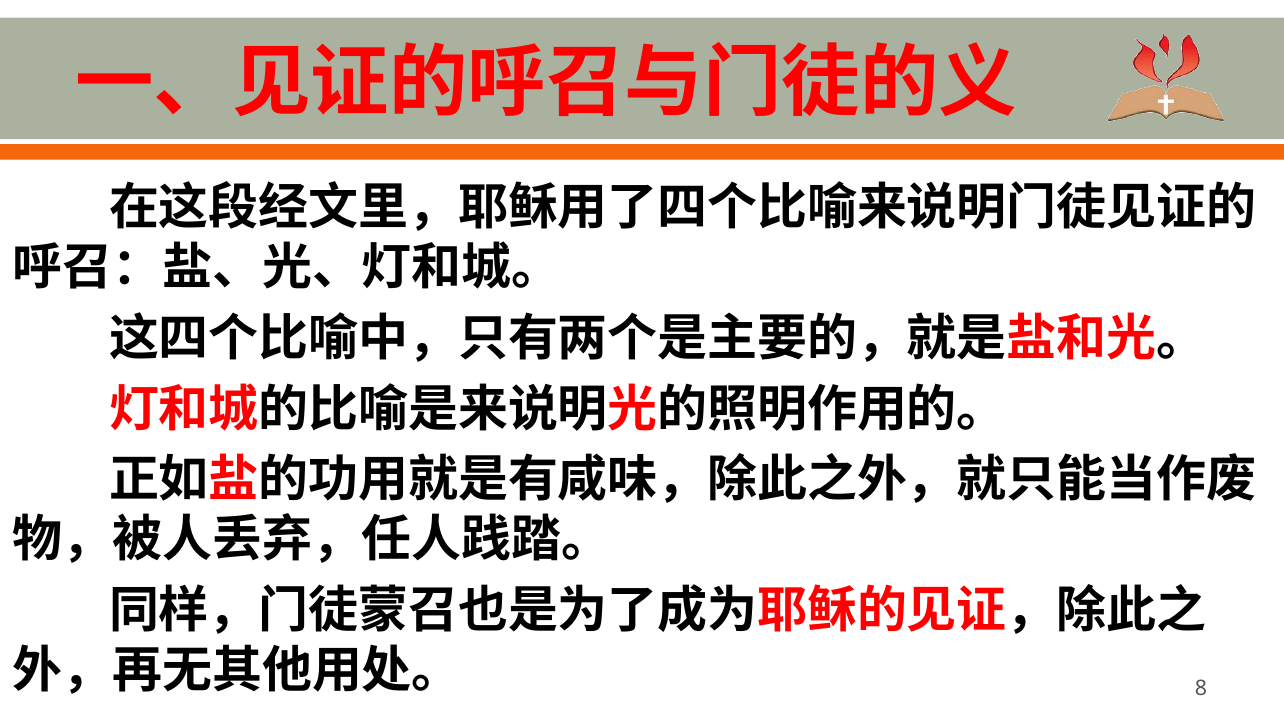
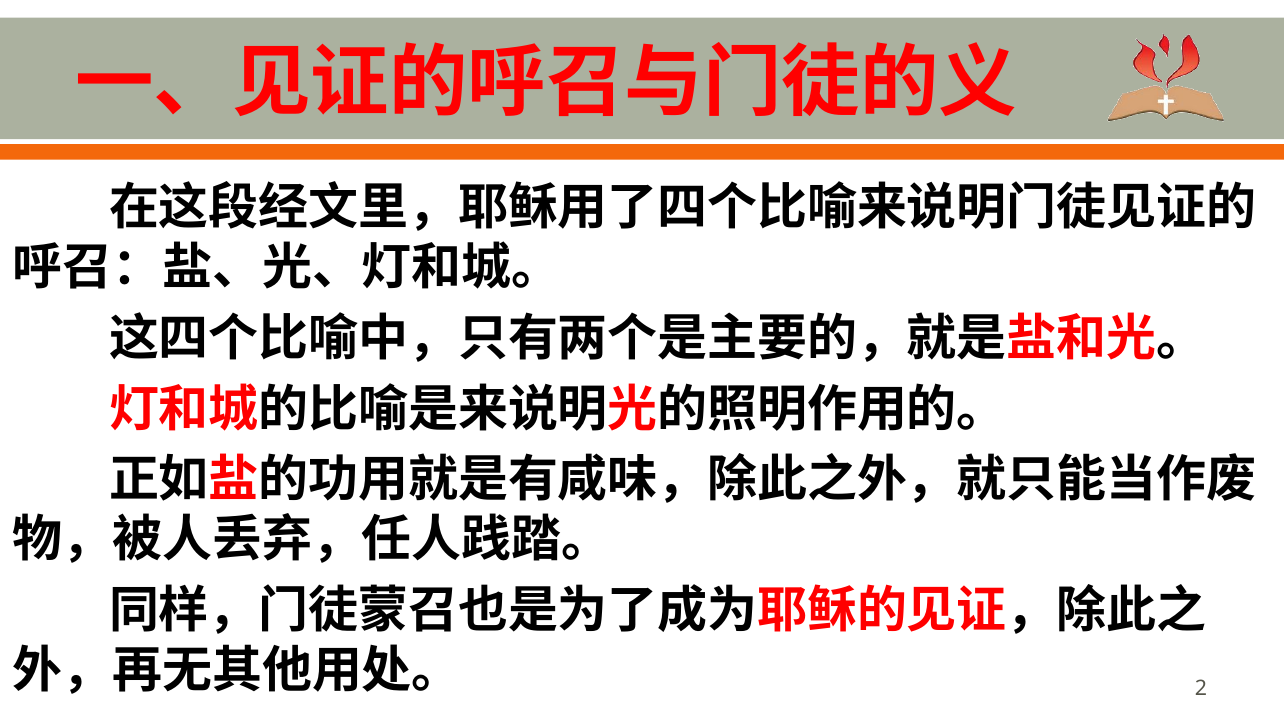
8: 8 -> 2
